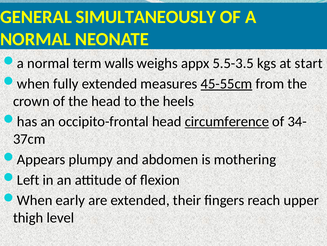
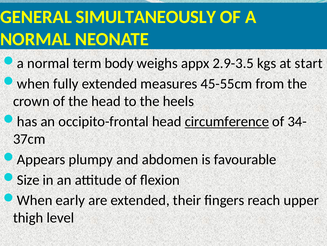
walls: walls -> body
5.5-3.5: 5.5-3.5 -> 2.9-3.5
45-55cm underline: present -> none
mothering: mothering -> favourable
Left: Left -> Size
